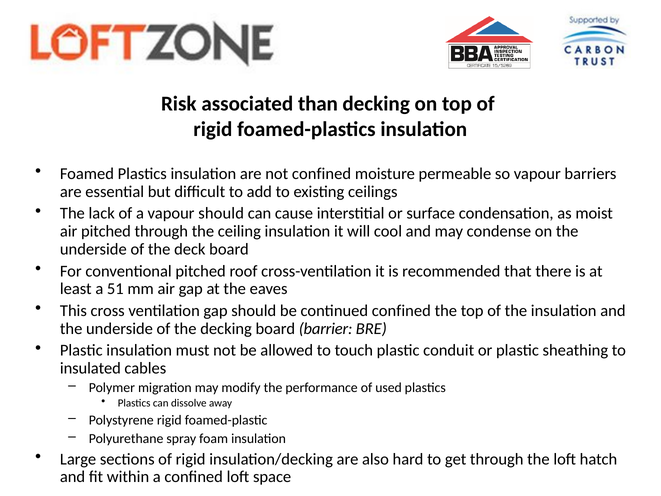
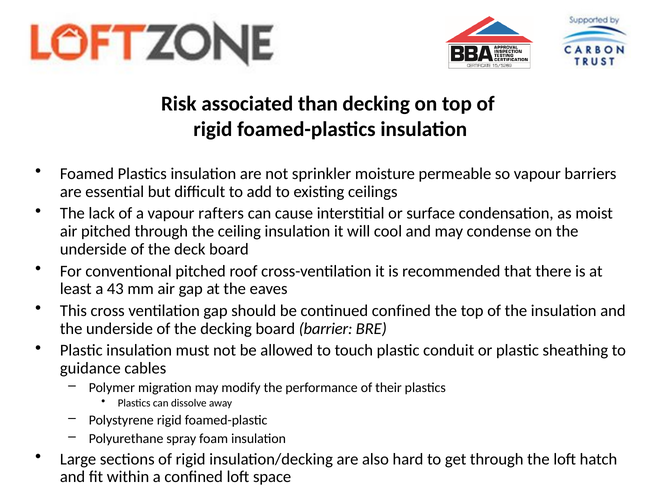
not confined: confined -> sprinkler
vapour should: should -> rafters
51: 51 -> 43
insulated: insulated -> guidance
used: used -> their
